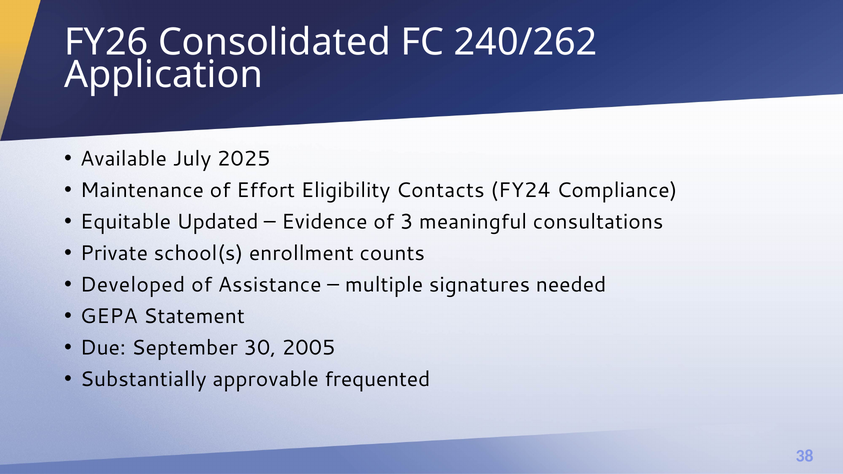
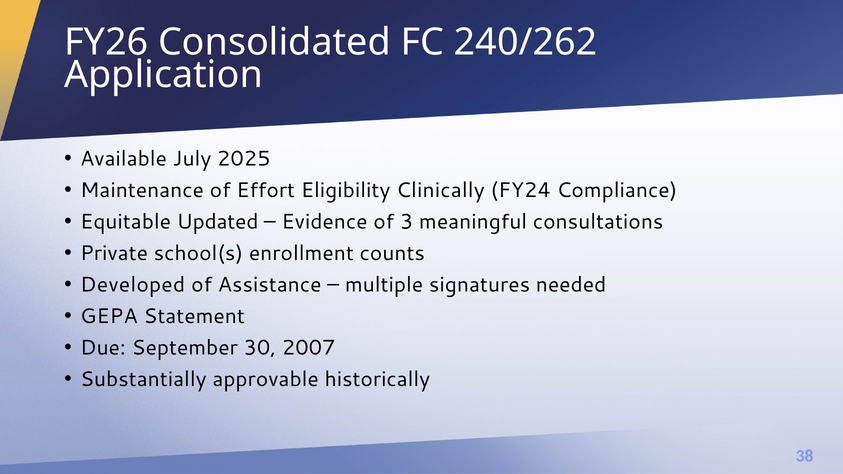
Contacts: Contacts -> Clinically
2005: 2005 -> 2007
frequented: frequented -> historically
